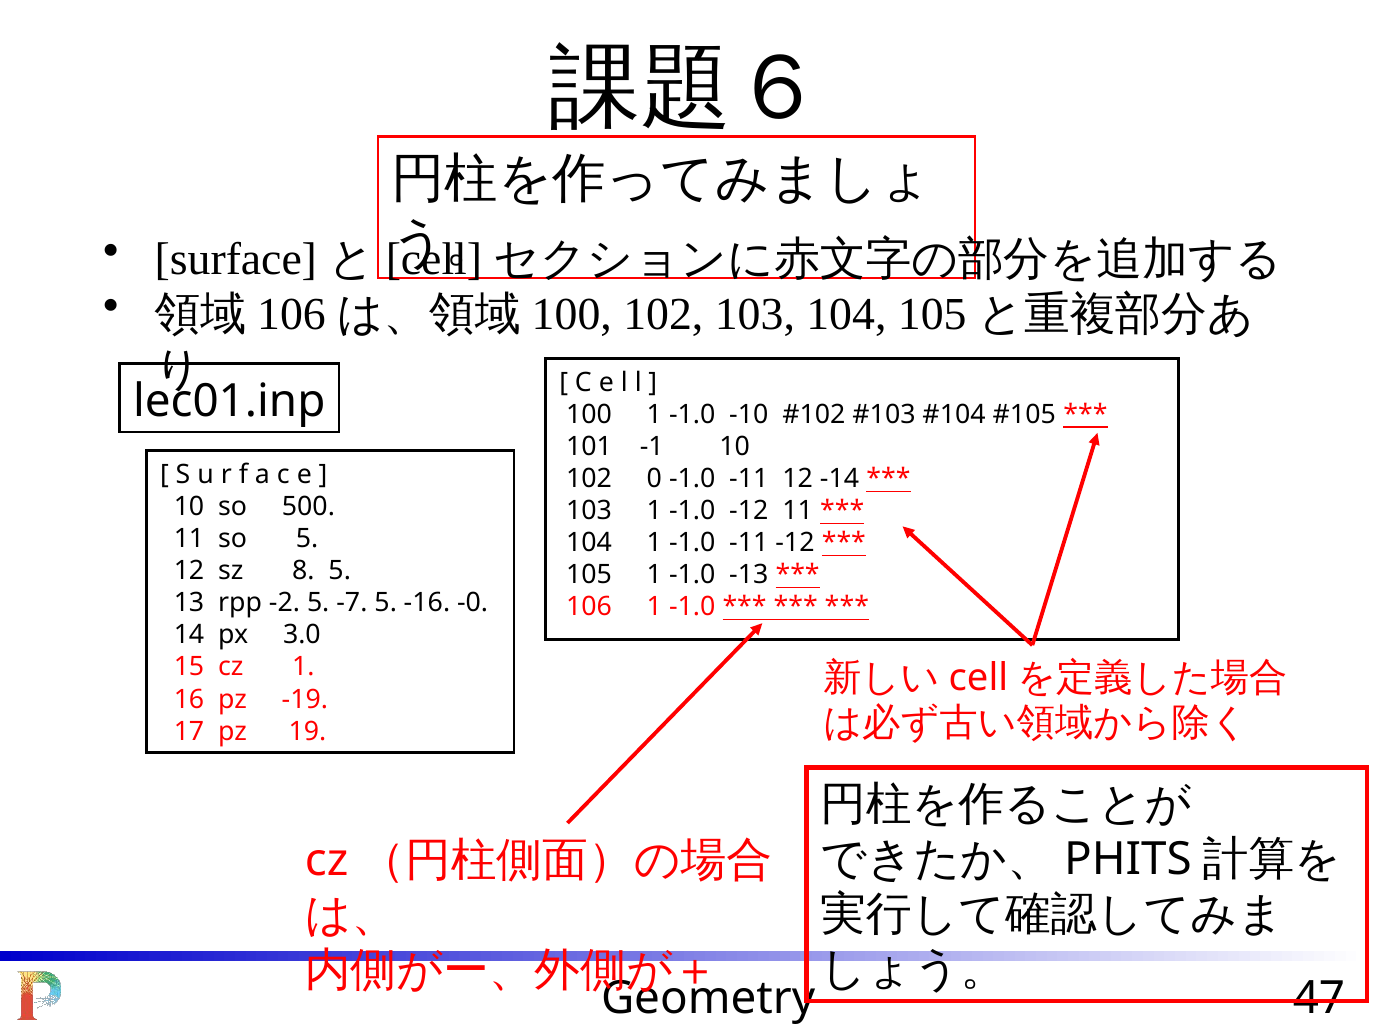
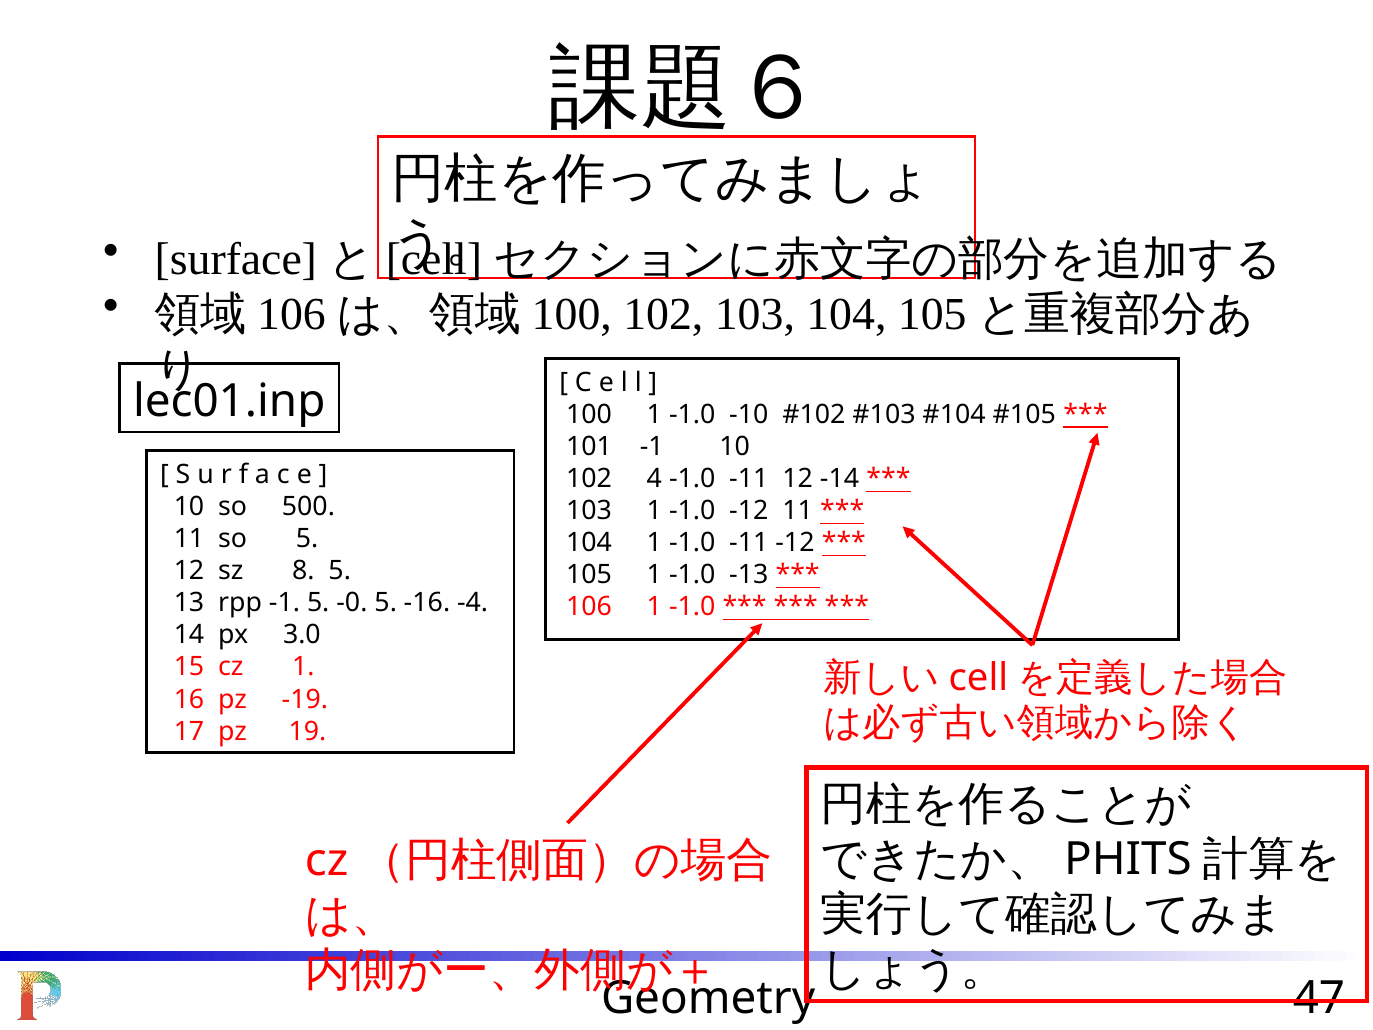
0: 0 -> 4
rpp -2: -2 -> -1
-7: -7 -> -0
-0: -0 -> -4
